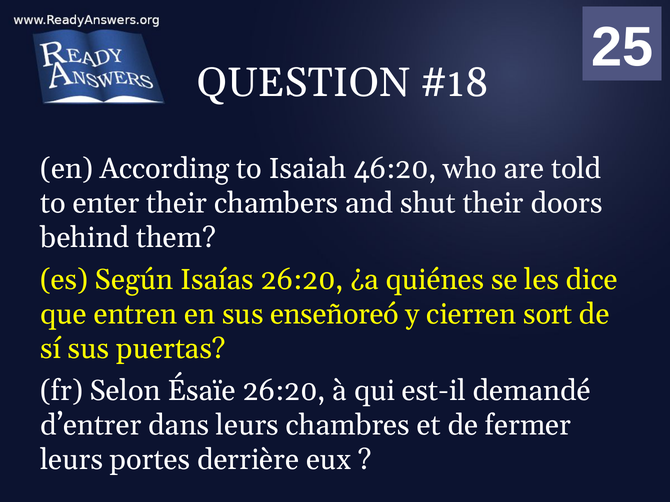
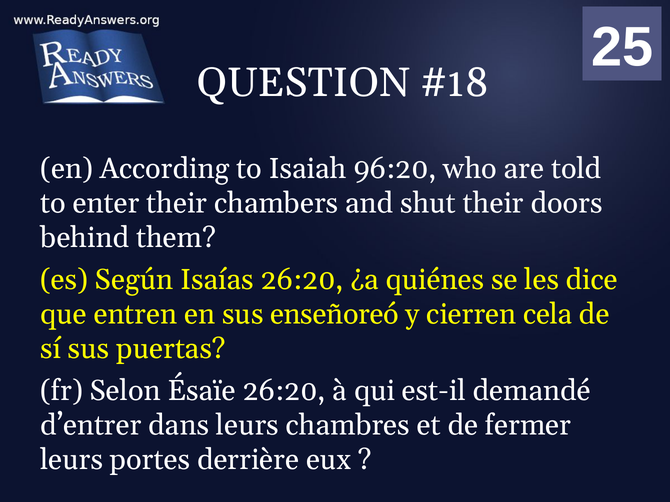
46:20: 46:20 -> 96:20
sort: sort -> cela
